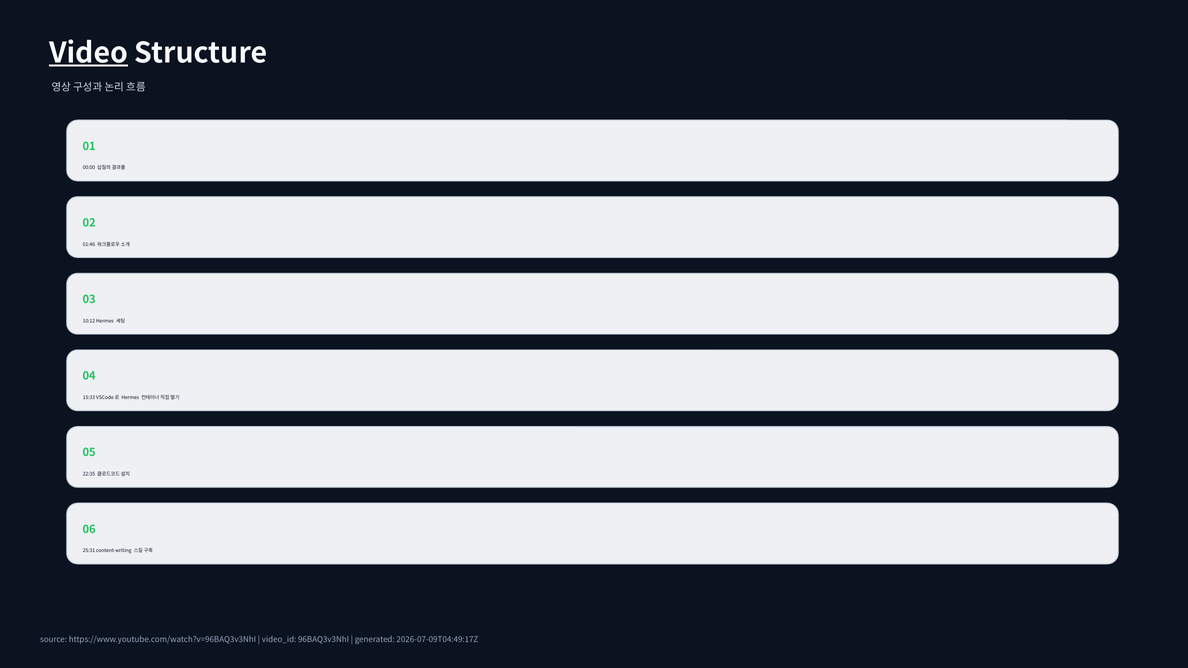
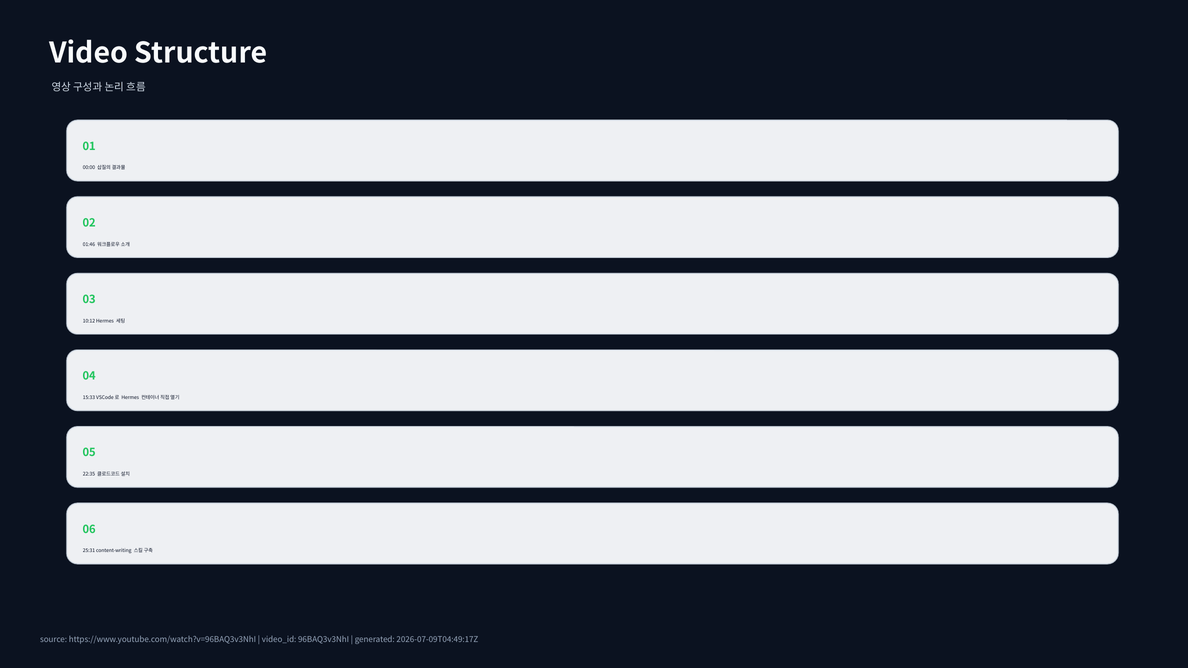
Video underline: present -> none
